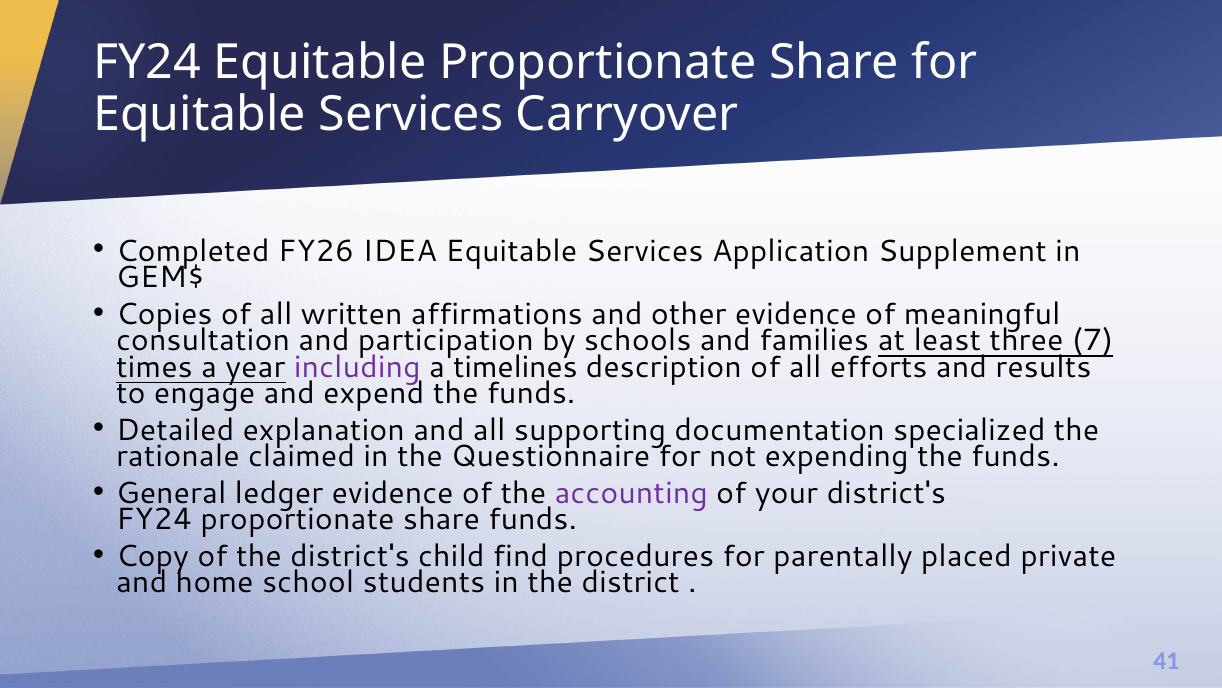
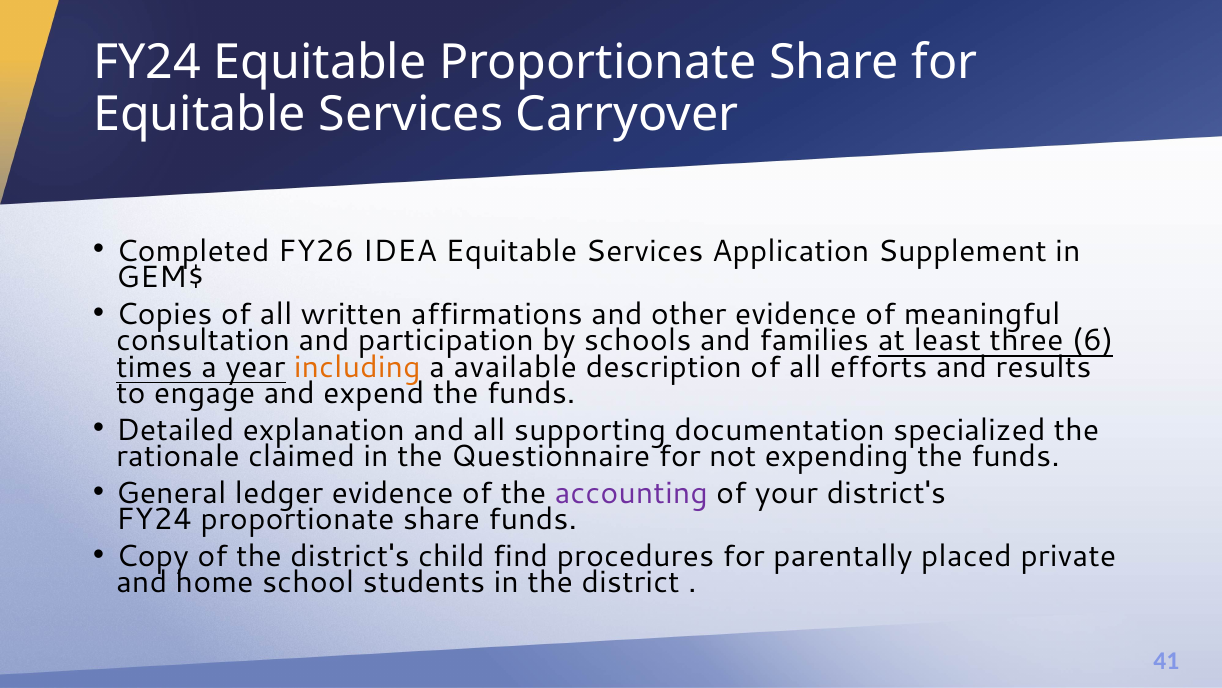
7: 7 -> 6
including colour: purple -> orange
timelines: timelines -> available
